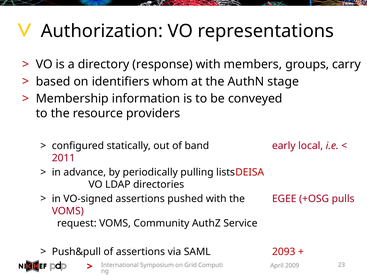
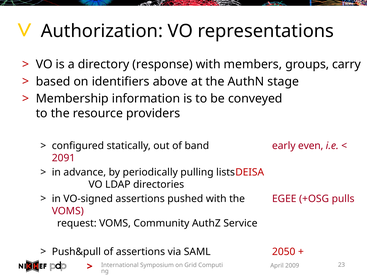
whom: whom -> above
local: local -> even
2011: 2011 -> 2091
2093: 2093 -> 2050
